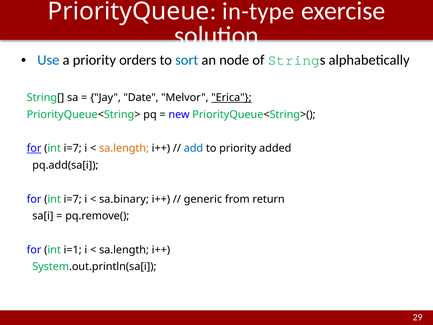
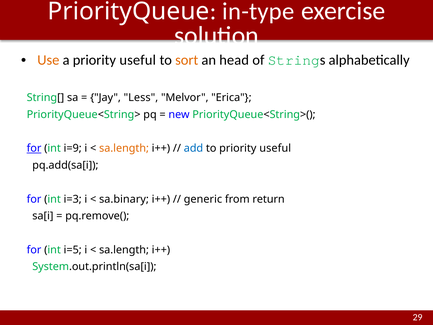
Use colour: blue -> orange
a priority orders: orders -> useful
sort colour: blue -> orange
node: node -> head
Date: Date -> Less
Erica underline: present -> none
i=7 at (73, 148): i=7 -> i=9
to priority added: added -> useful
i=7 at (73, 199): i=7 -> i=3
i=1: i=1 -> i=5
